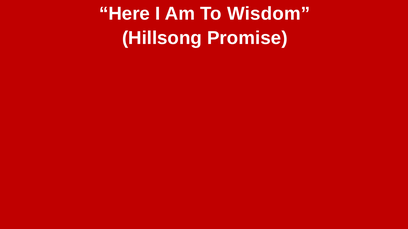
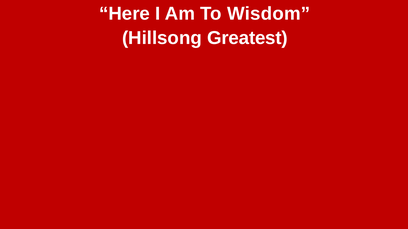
Promise: Promise -> Greatest
